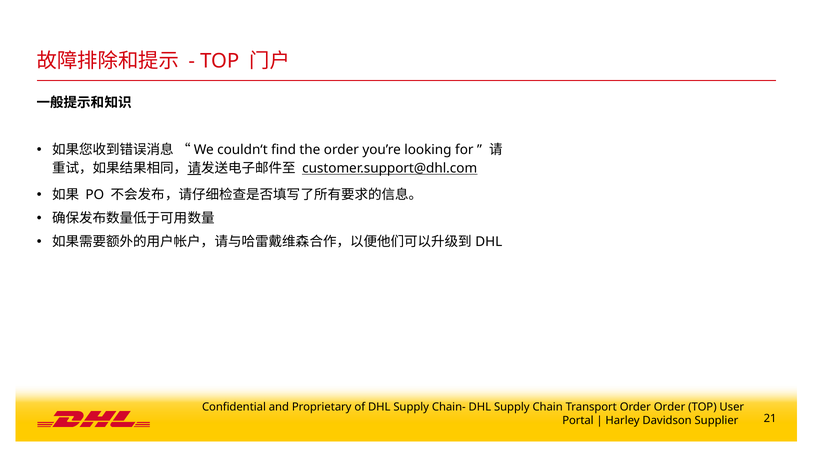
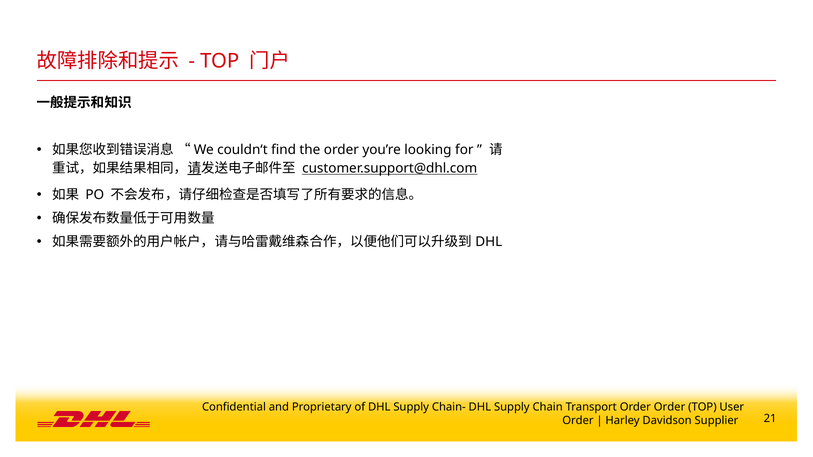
Portal at (578, 421): Portal -> Order
